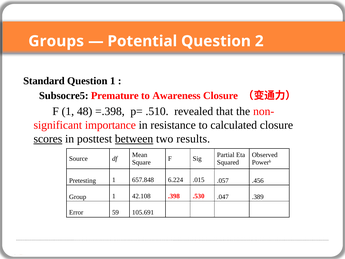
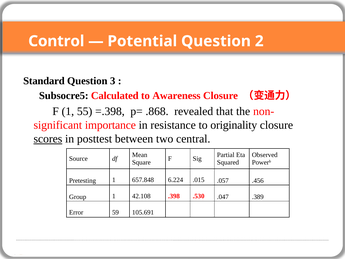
Groups: Groups -> Control
Question 1: 1 -> 3
Premature: Premature -> Calculated
48: 48 -> 55
.510: .510 -> .868
calculated: calculated -> originality
between underline: present -> none
results: results -> central
